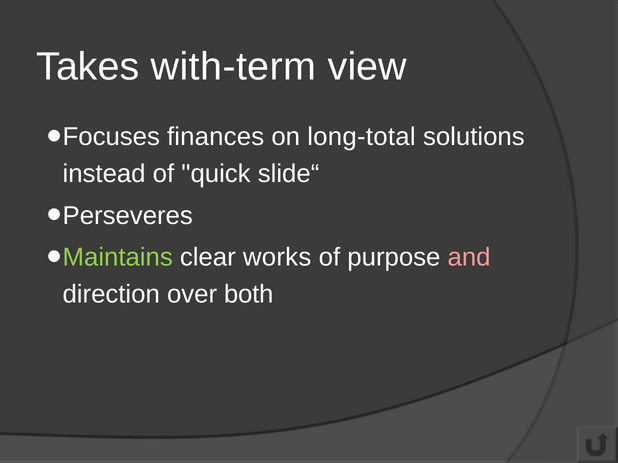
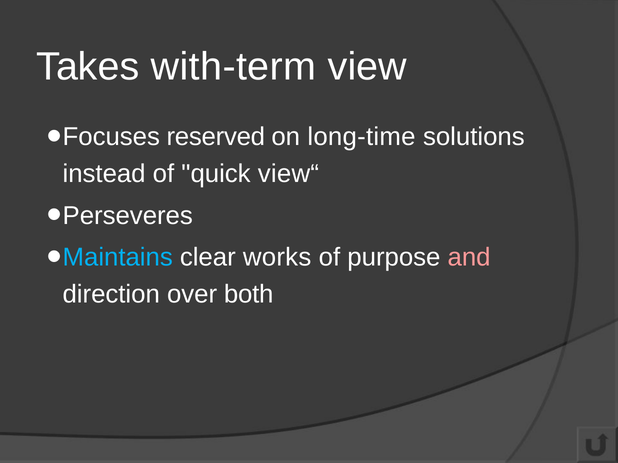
finances: finances -> reserved
long-total: long-total -> long-time
slide“: slide“ -> view“
Maintains colour: light green -> light blue
